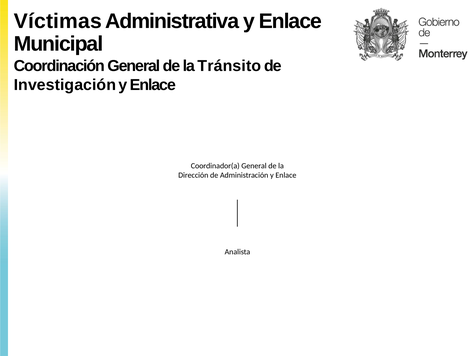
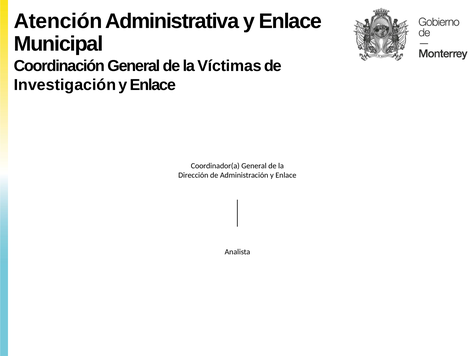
Víctimas: Víctimas -> Atención
Tránsito: Tránsito -> Víctimas
